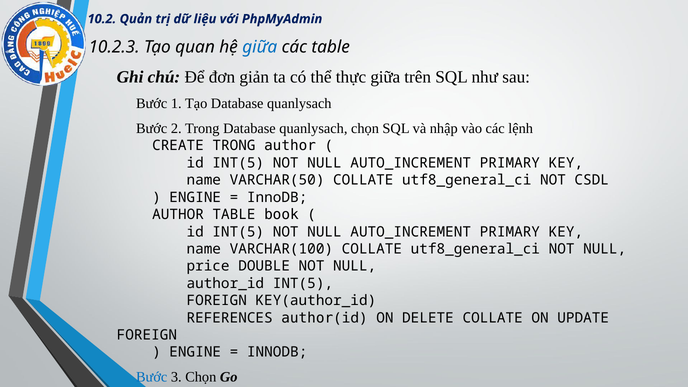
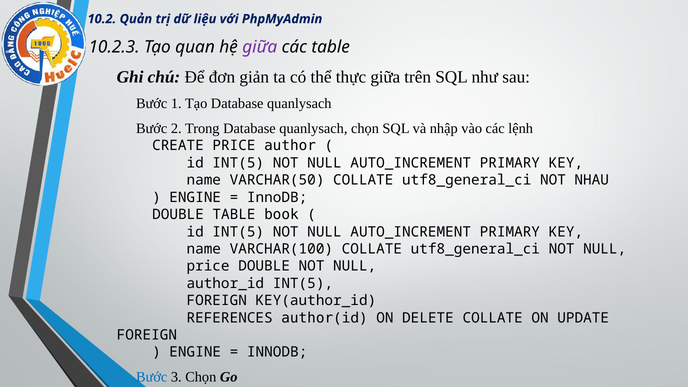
giữa at (260, 47) colour: blue -> purple
CREATE TRONG: TRONG -> PRICE
CSDL: CSDL -> NHAU
AUTHOR at (178, 215): AUTHOR -> DOUBLE
